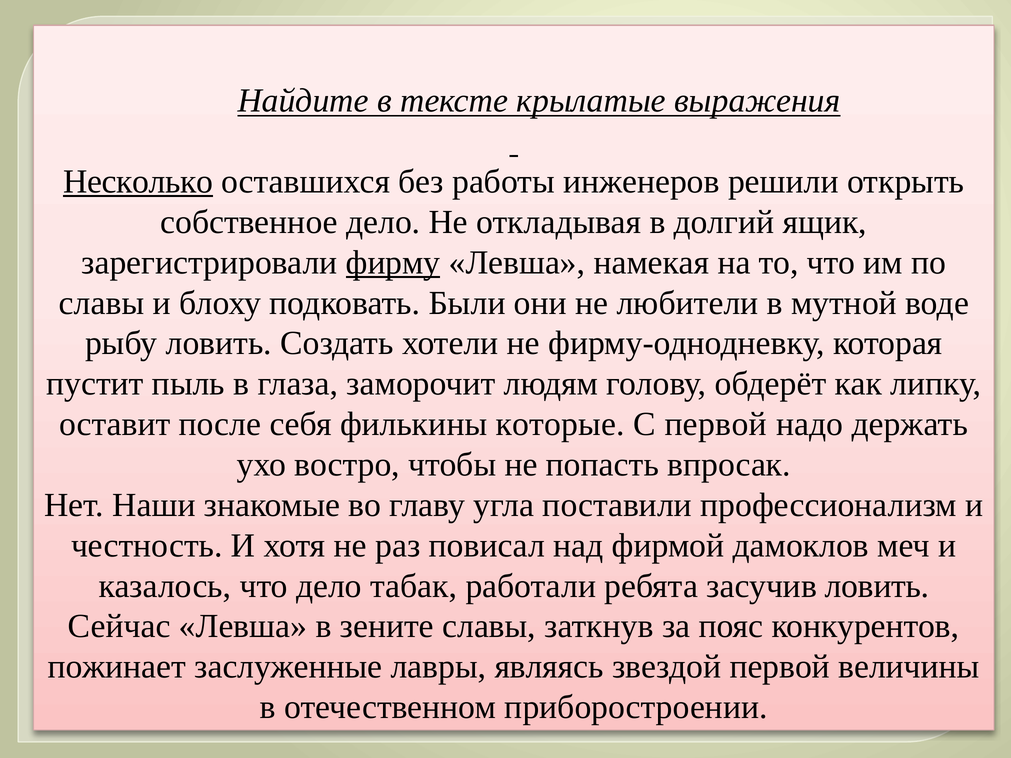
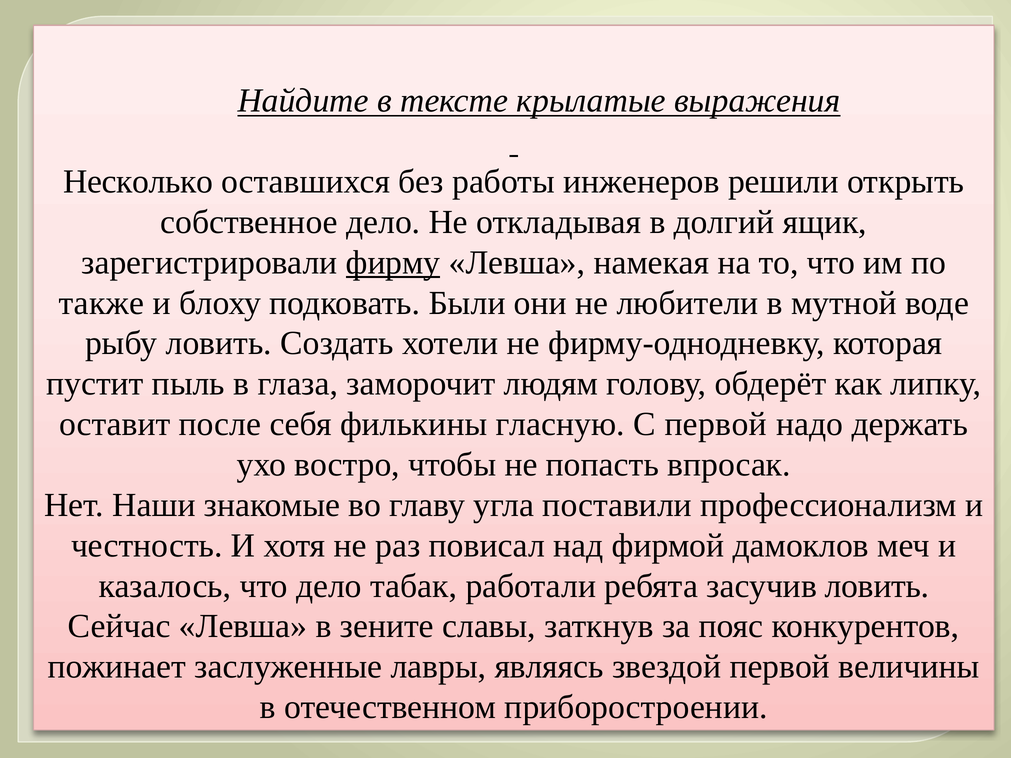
Несколько underline: present -> none
славы at (102, 303): славы -> также
которые: которые -> гласную
